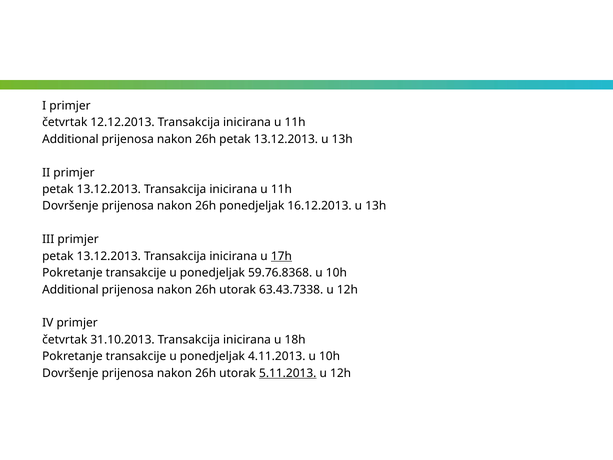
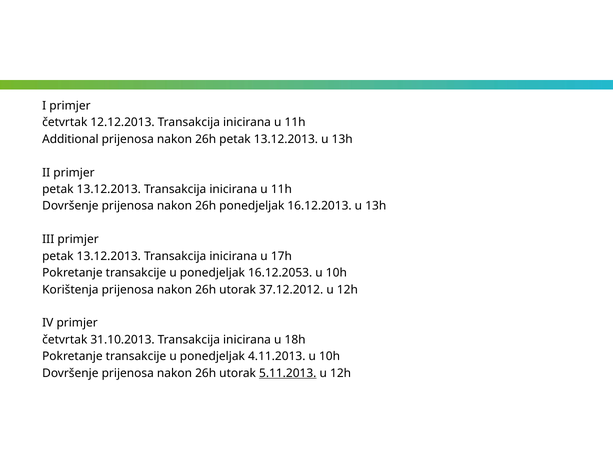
17h underline: present -> none
59.76.8368: 59.76.8368 -> 16.12.2053
Additional at (70, 289): Additional -> Korištenja
63.43.7338: 63.43.7338 -> 37.12.2012
